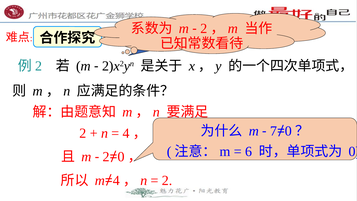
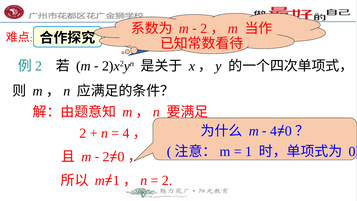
7 at (274, 131): 7 -> 4
6 at (249, 151): 6 -> 1
4 at (116, 180): 4 -> 1
